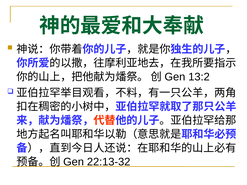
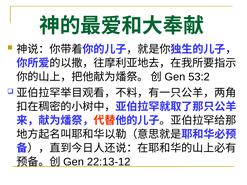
13:2: 13:2 -> 53:2
22:13-32: 22:13-32 -> 22:13-12
